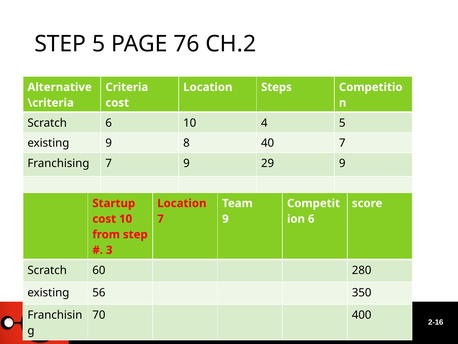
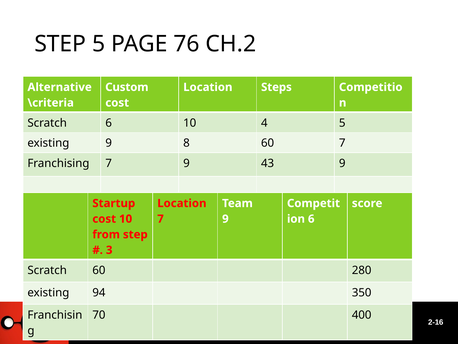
Criteria: Criteria -> Custom
8 40: 40 -> 60
29: 29 -> 43
56: 56 -> 94
